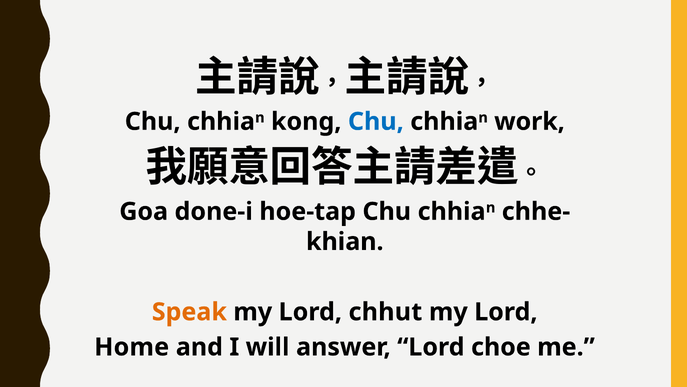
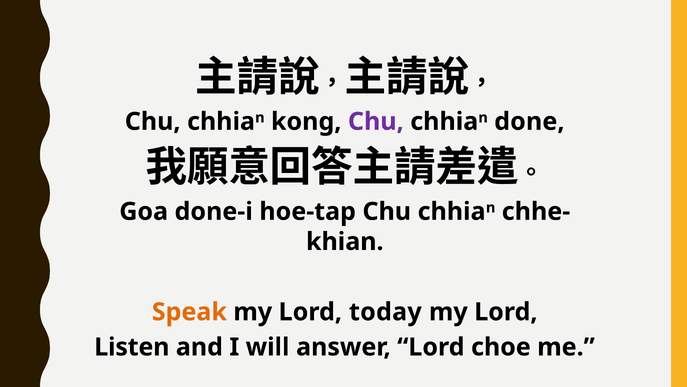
Chu at (376, 121) colour: blue -> purple
work: work -> done
chhut: chhut -> today
Home: Home -> Listen
